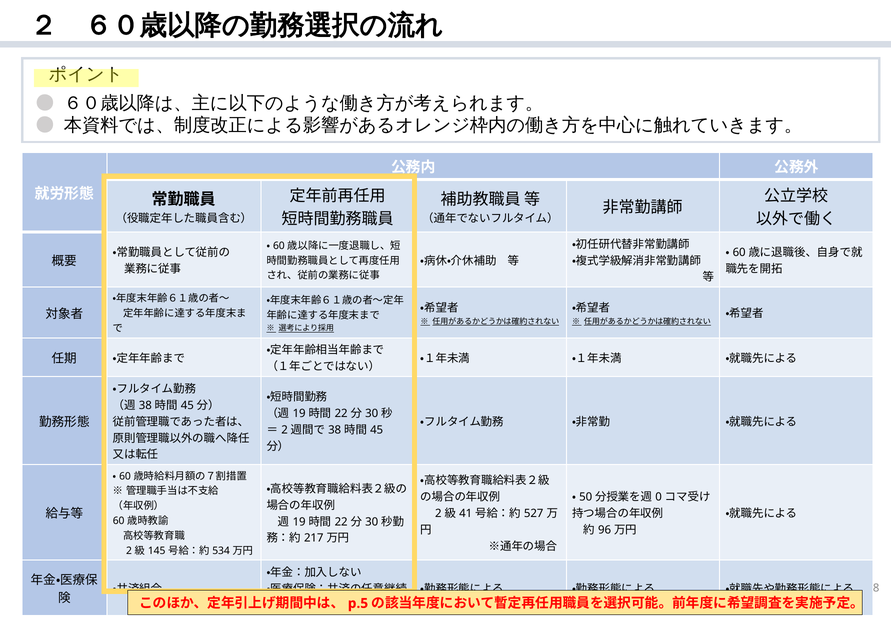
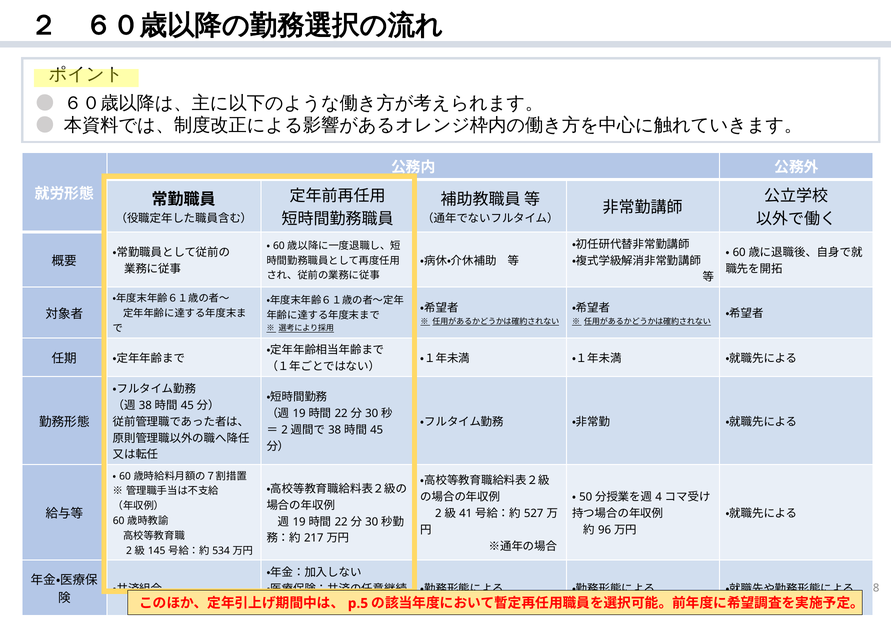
0: 0 -> 4
